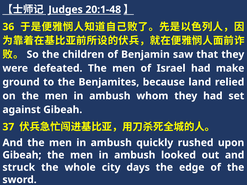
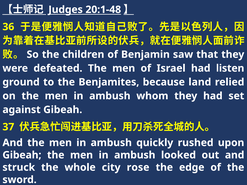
make: make -> listen
days: days -> rose
